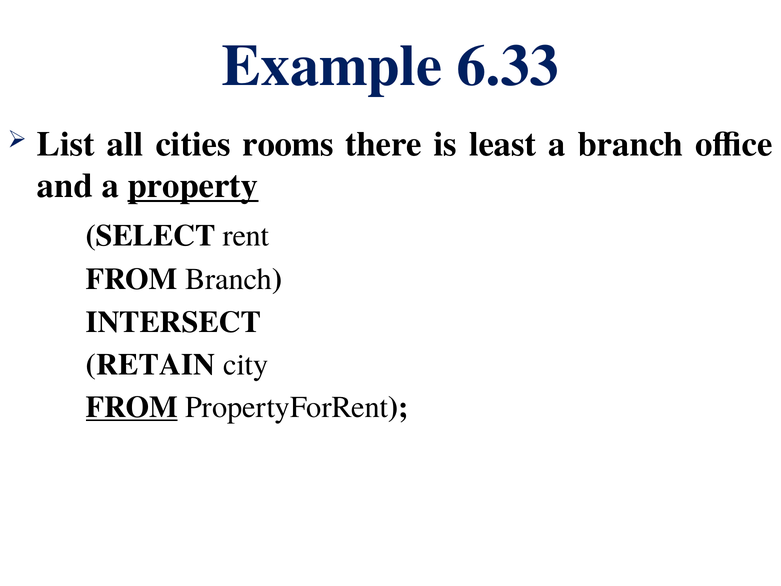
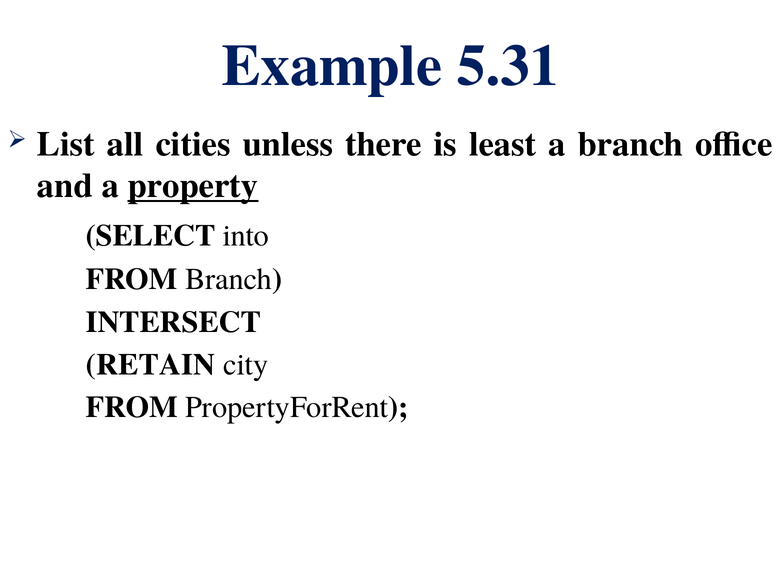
6.33: 6.33 -> 5.31
rooms: rooms -> unless
rent: rent -> into
FROM at (132, 407) underline: present -> none
